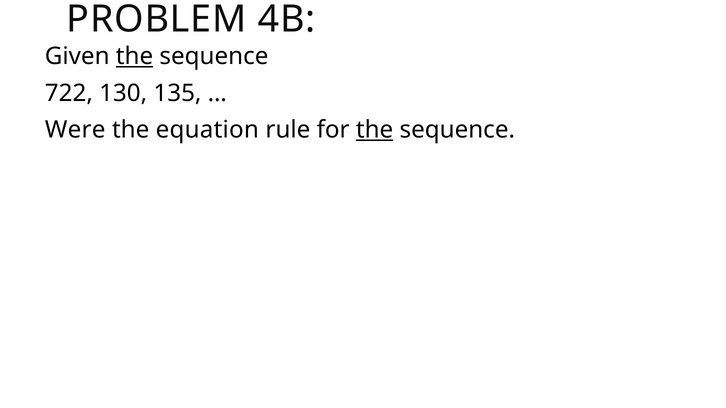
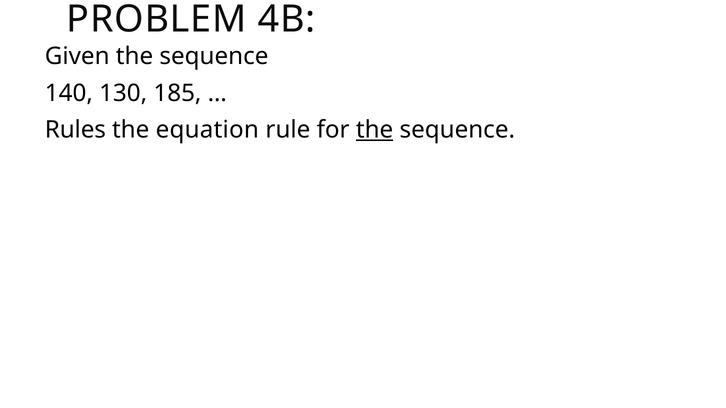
the at (135, 56) underline: present -> none
722: 722 -> 140
135: 135 -> 185
Were: Were -> Rules
